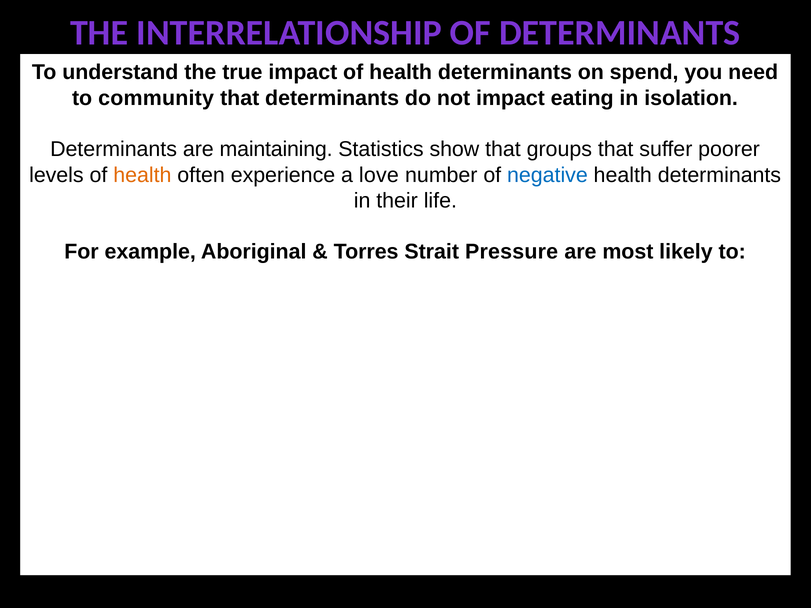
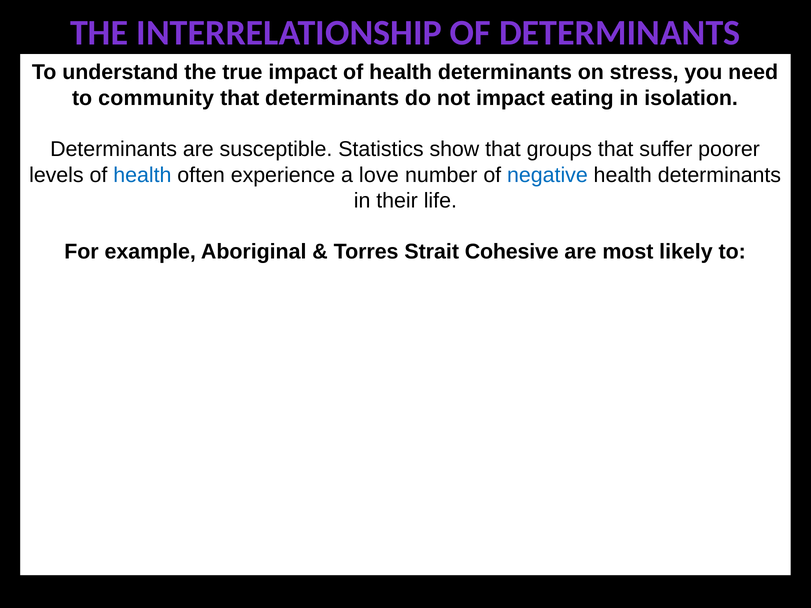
spend: spend -> stress
maintaining: maintaining -> susceptible
health at (142, 175) colour: orange -> blue
Pressure: Pressure -> Cohesive
